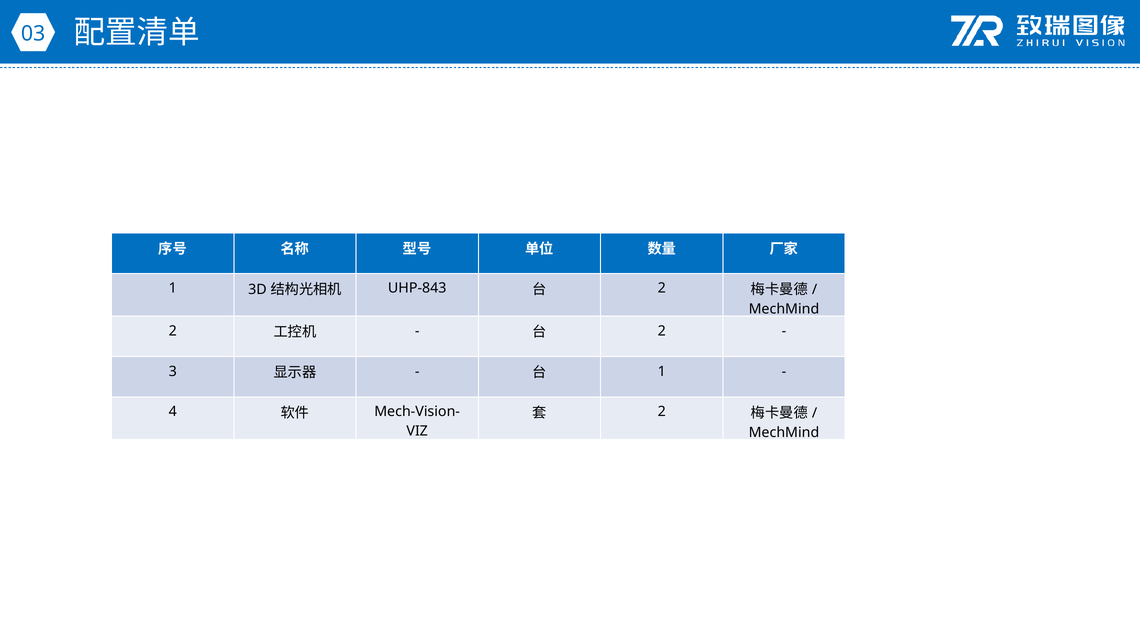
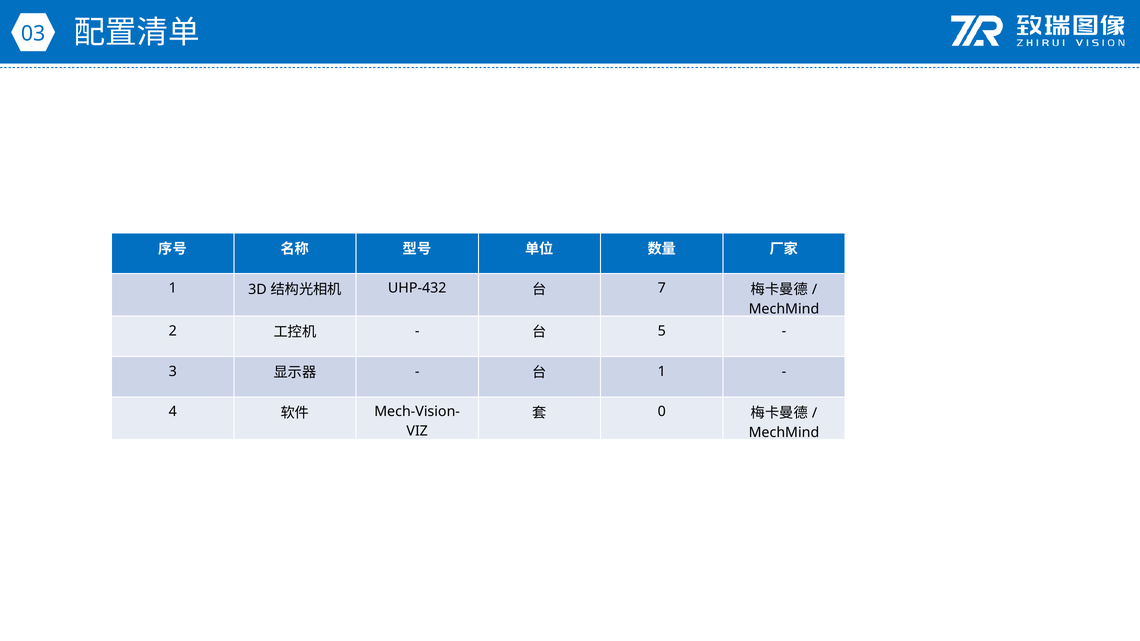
UHP-843: UHP-843 -> UHP-432
2 at (662, 288): 2 -> 7
2 at (662, 331): 2 -> 5
2 at (662, 412): 2 -> 0
